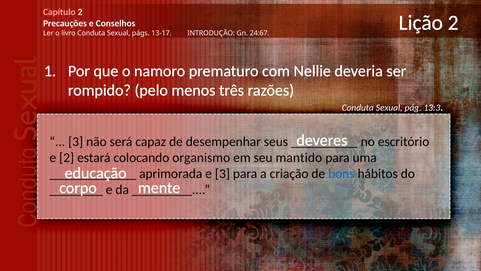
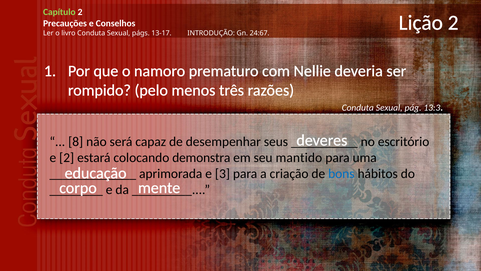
Capítulo colour: pink -> light green
3 at (76, 141): 3 -> 8
organismo: organismo -> demonstra
